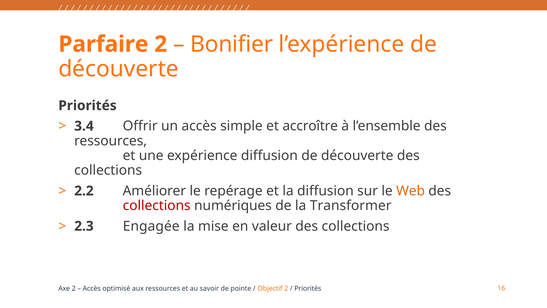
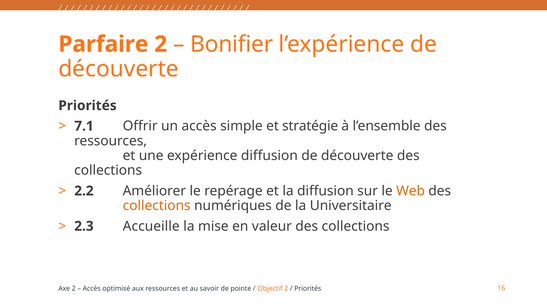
3.4: 3.4 -> 7.1
accroître: accroître -> stratégie
collections at (157, 205) colour: red -> orange
Transformer: Transformer -> Universitaire
Engagée: Engagée -> Accueille
